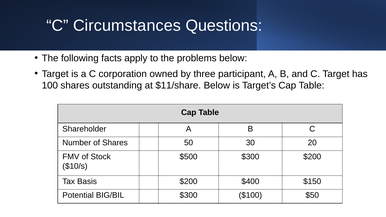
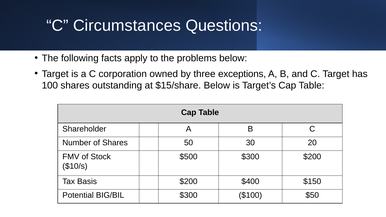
participant: participant -> exceptions
$11/share: $11/share -> $15/share
